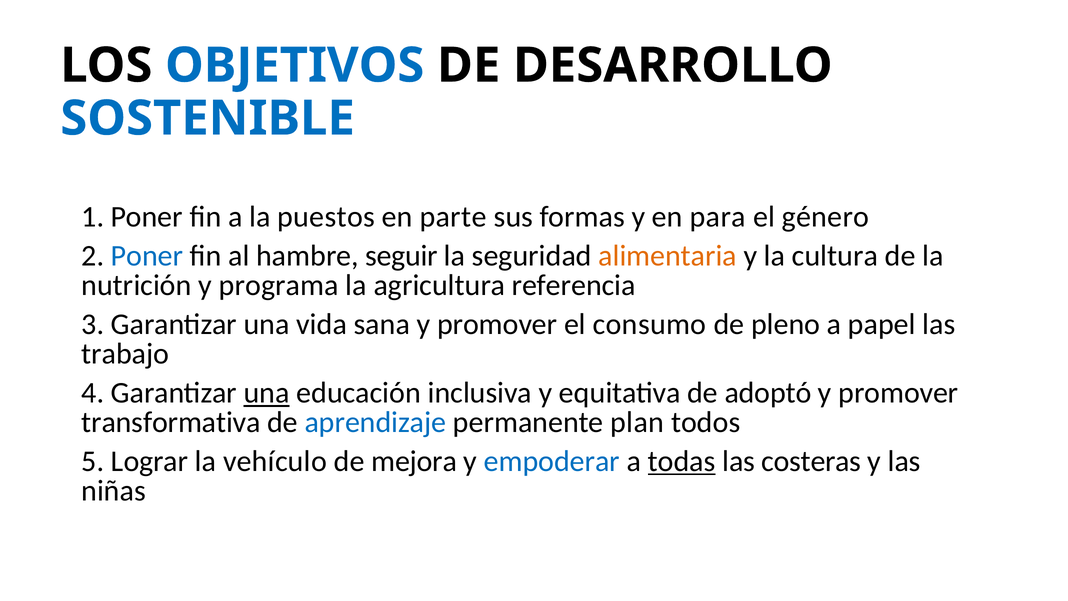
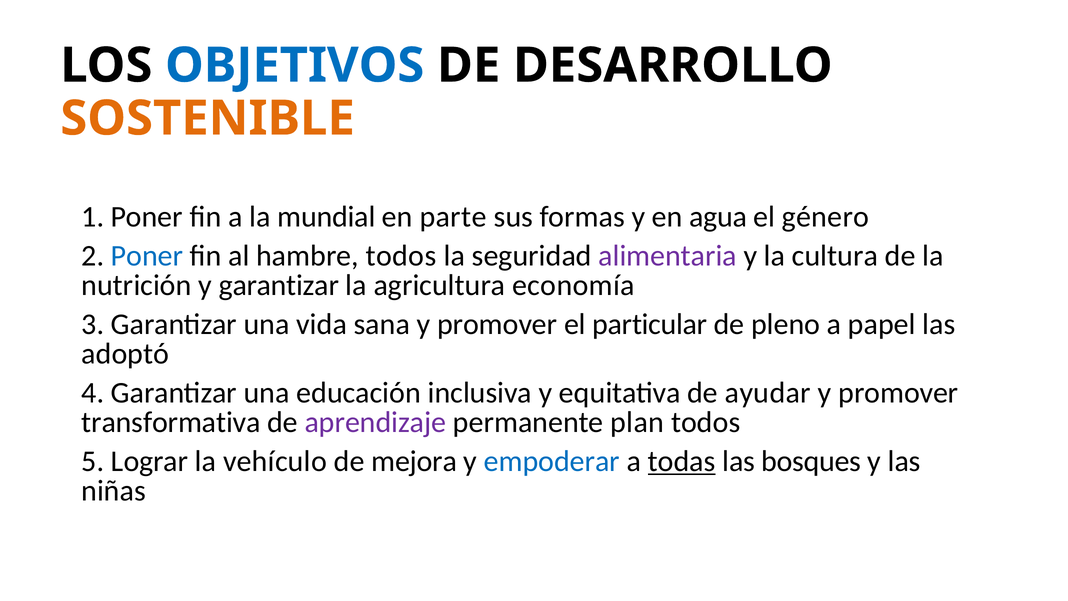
SOSTENIBLE colour: blue -> orange
puestos: puestos -> mundial
para: para -> agua
hambre seguir: seguir -> todos
alimentaria colour: orange -> purple
y programa: programa -> garantizar
referencia: referencia -> economía
consumo: consumo -> particular
trabajo: trabajo -> adoptó
una at (267, 393) underline: present -> none
adoptó: adoptó -> ayudar
aprendizaje colour: blue -> purple
costeras: costeras -> bosques
